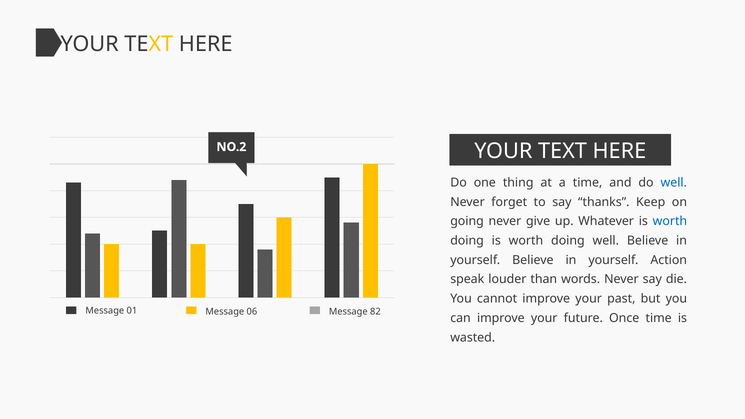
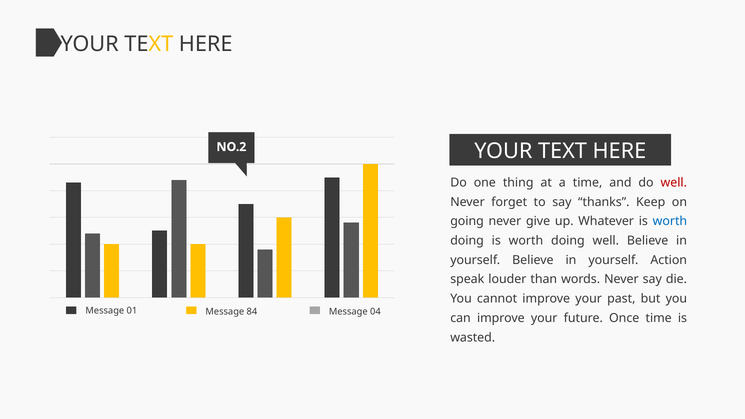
well at (674, 183) colour: blue -> red
06: 06 -> 84
82: 82 -> 04
